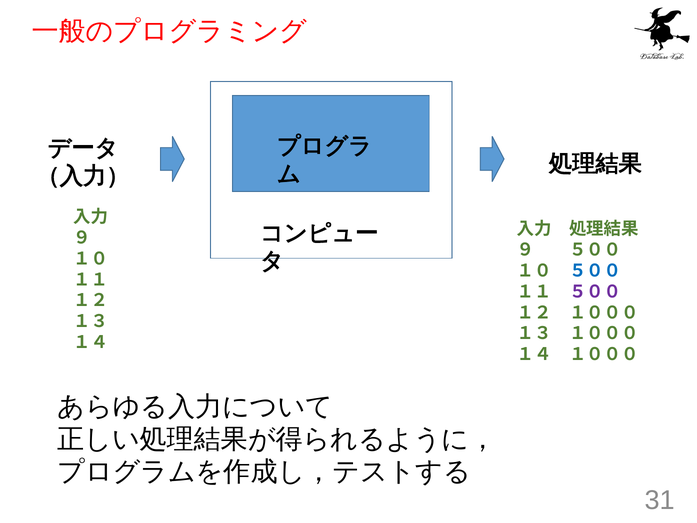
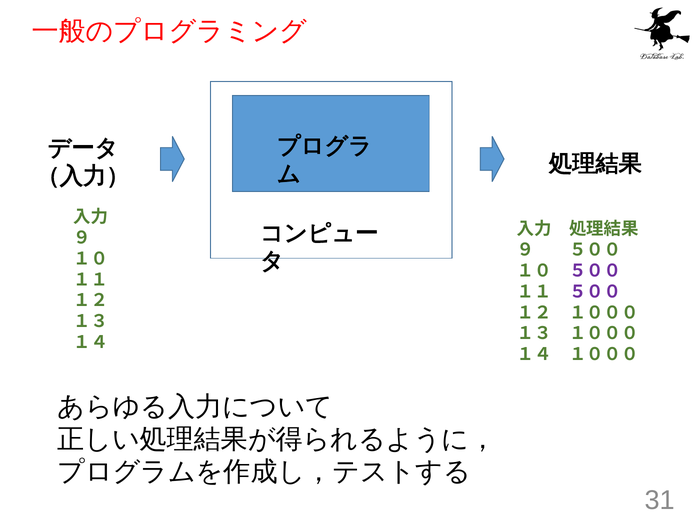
５００ at (595, 271) colour: blue -> purple
